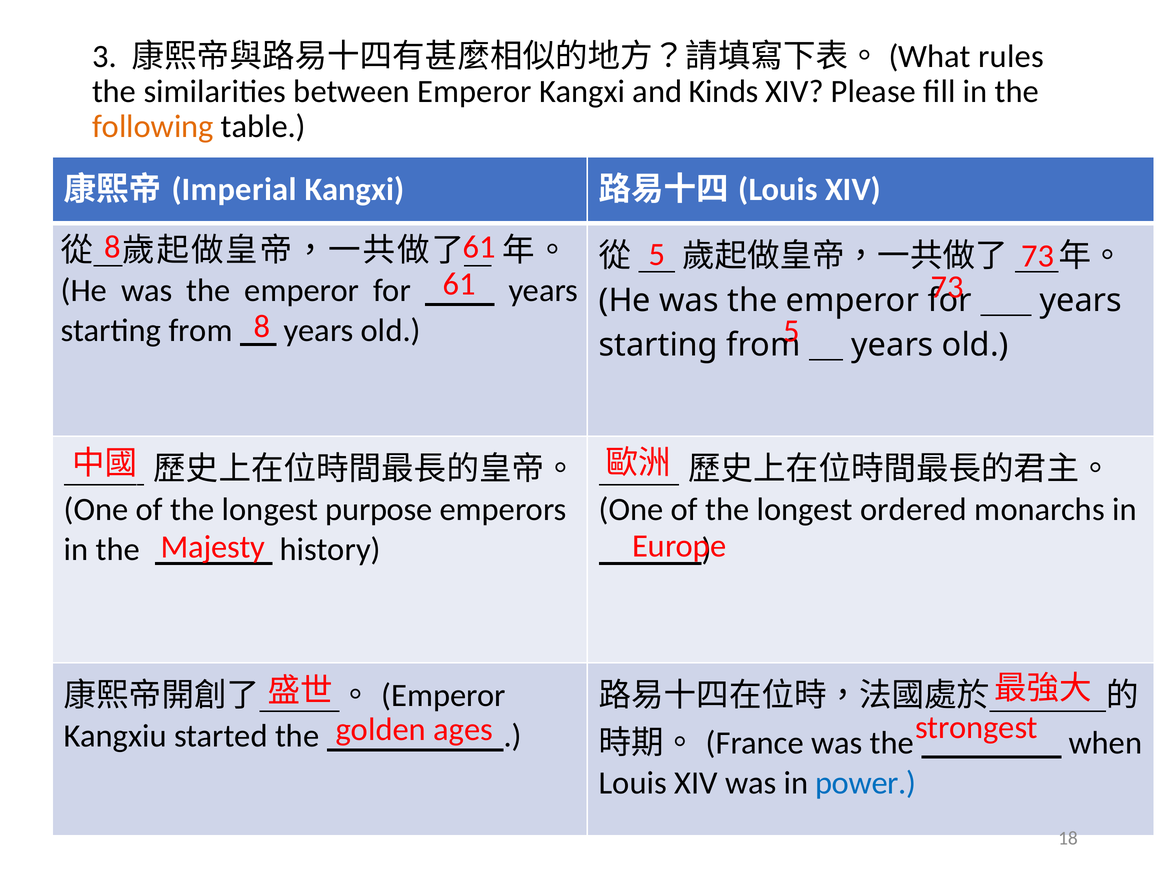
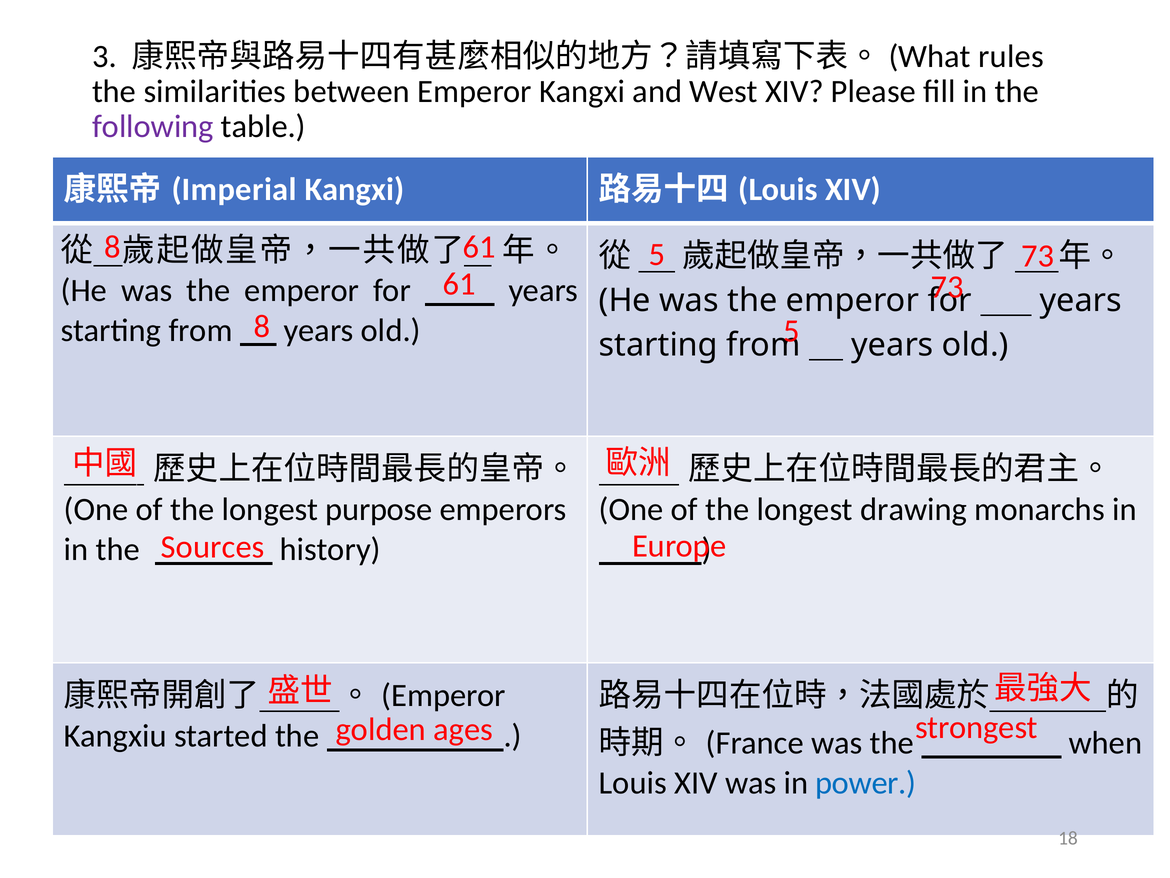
Kinds: Kinds -> West
following colour: orange -> purple
ordered: ordered -> drawing
Majesty: Majesty -> Sources
